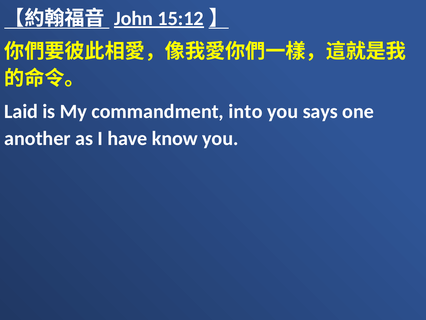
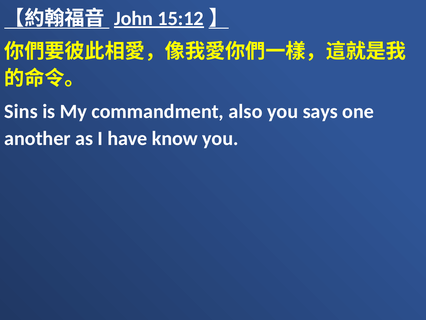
Laid: Laid -> Sins
into: into -> also
